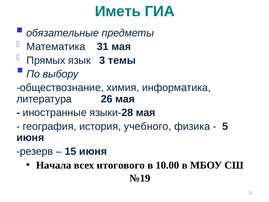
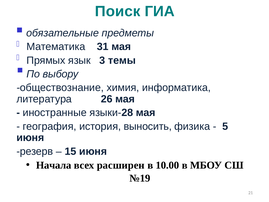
Иметь: Иметь -> Поиск
учебного: учебного -> выносить
итогового: итогового -> расширен
